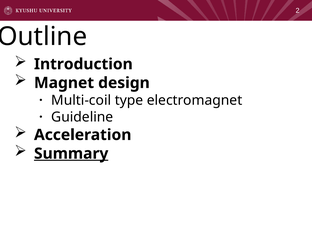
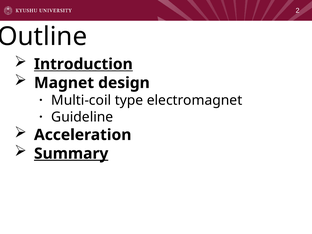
Introduction underline: none -> present
